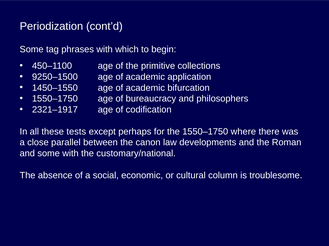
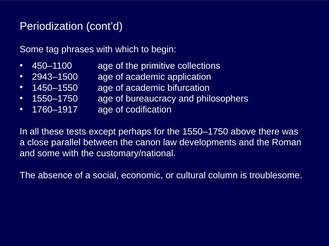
9250–1500: 9250–1500 -> 2943–1500
2321–1917: 2321–1917 -> 1760–1917
where: where -> above
